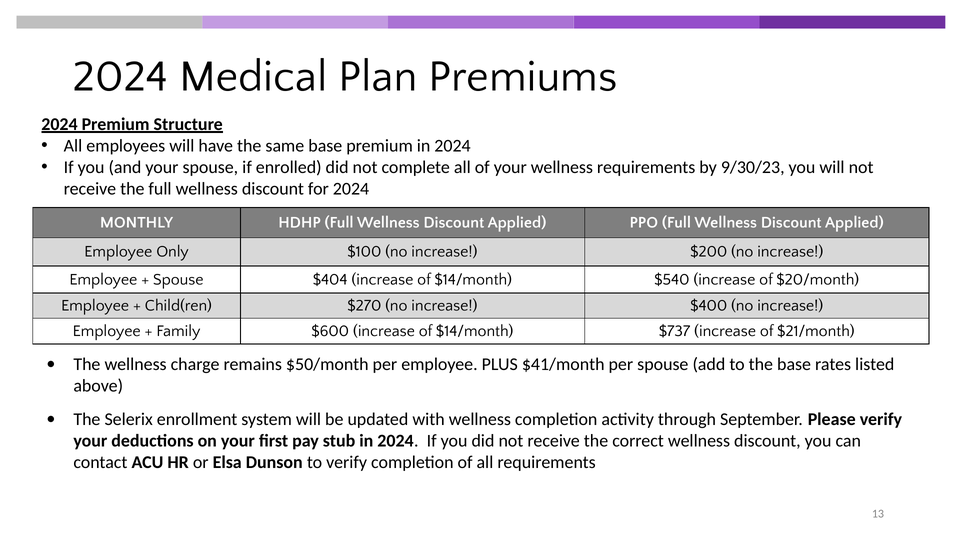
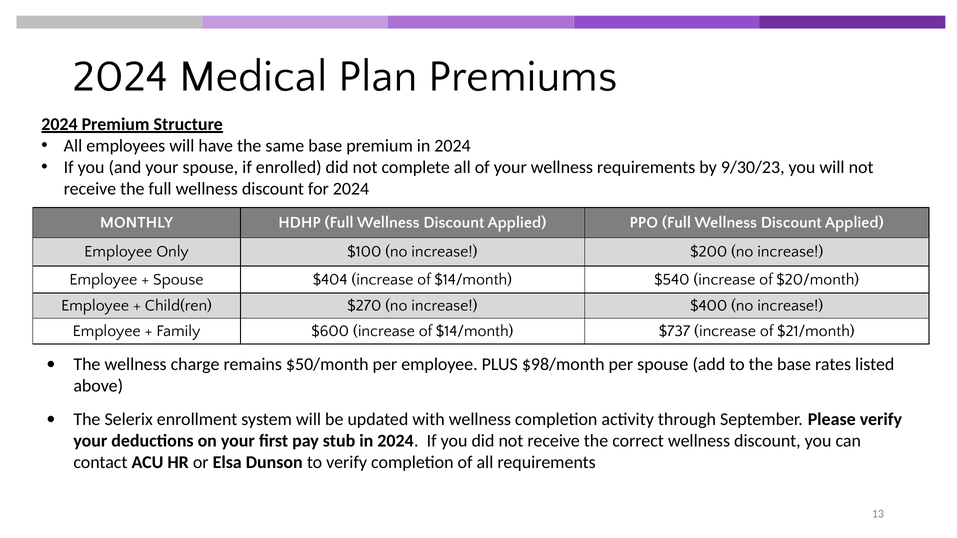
$41/month: $41/month -> $98/month
